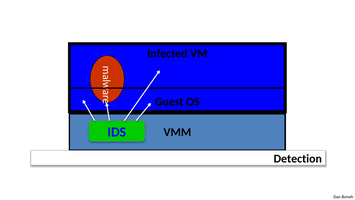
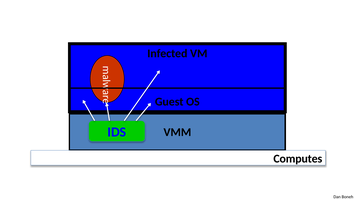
Detection: Detection -> Computes
